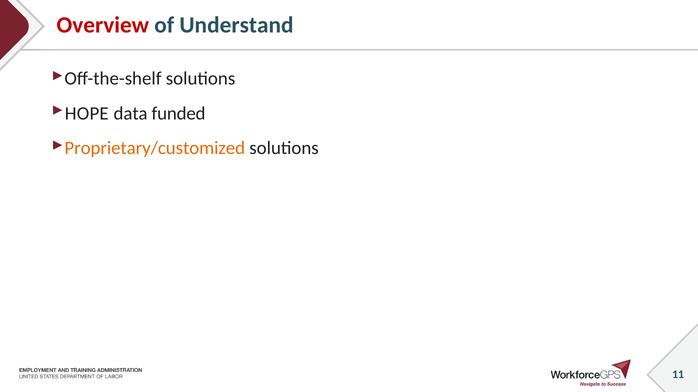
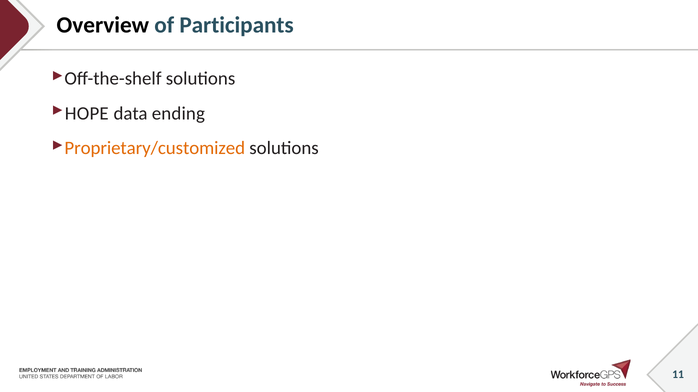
Overview colour: red -> black
Understand: Understand -> Participants
funded: funded -> ending
